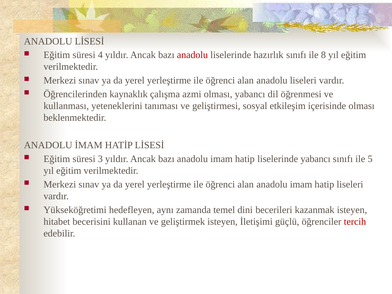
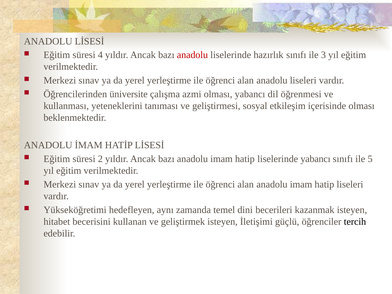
8: 8 -> 3
kaynaklık: kaynaklık -> üniversite
3: 3 -> 2
tercih colour: red -> black
